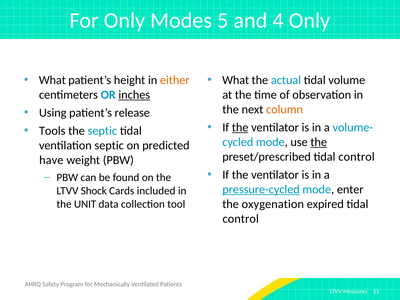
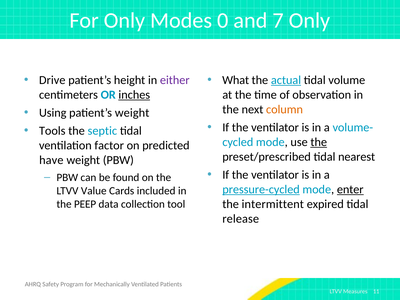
5: 5 -> 0
4: 4 -> 7
What at (52, 80): What -> Drive
either colour: orange -> purple
actual underline: none -> present
patient’s release: release -> weight
the at (240, 127) underline: present -> none
ventilation septic: septic -> factor
preset/prescribed tidal control: control -> nearest
enter underline: none -> present
Shock: Shock -> Value
oxygenation: oxygenation -> intermittent
UNIT: UNIT -> PEEP
control at (241, 219): control -> release
